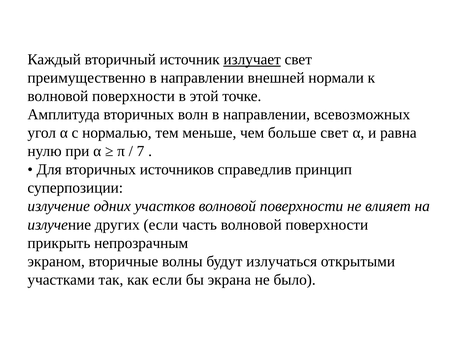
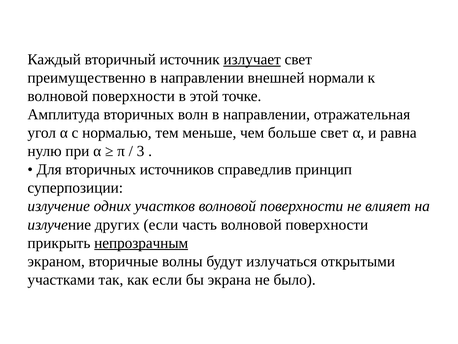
всевозможных: всевозможных -> отражательная
7: 7 -> 3
непрозрачным underline: none -> present
